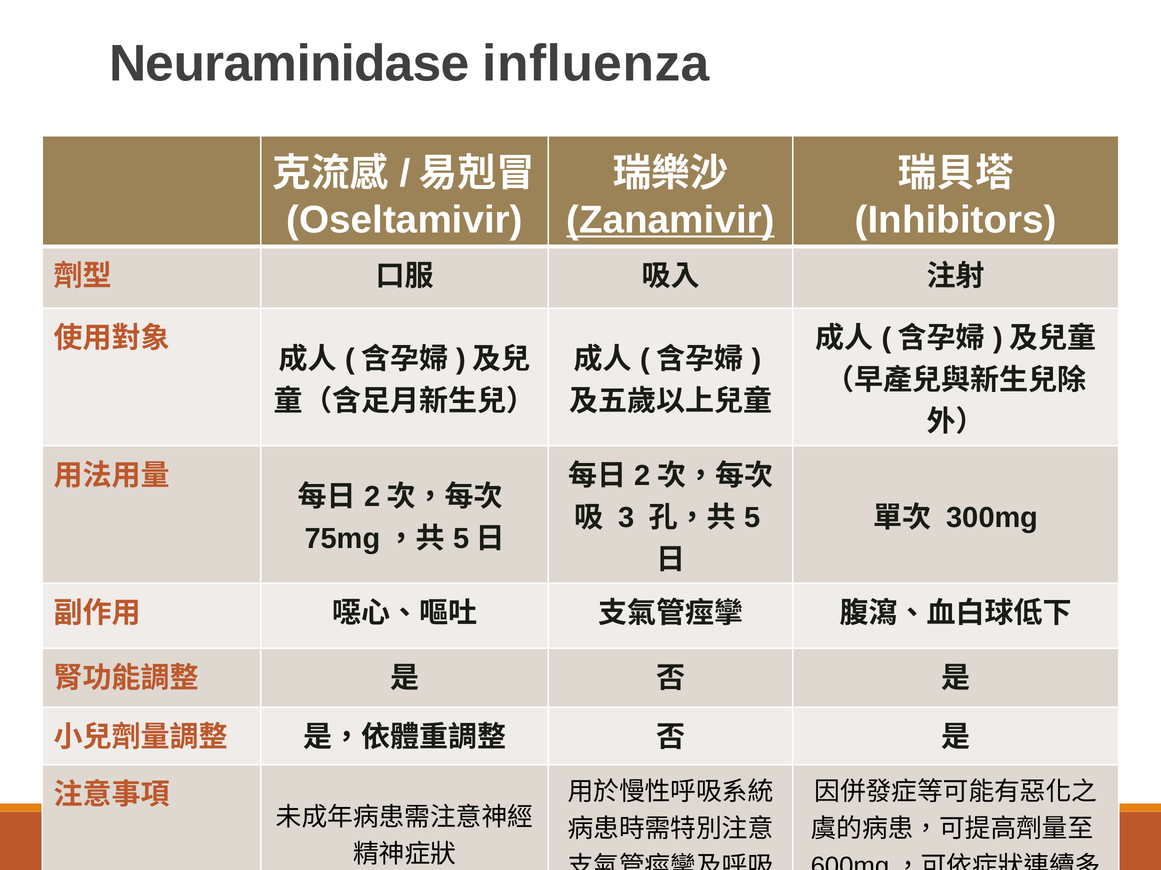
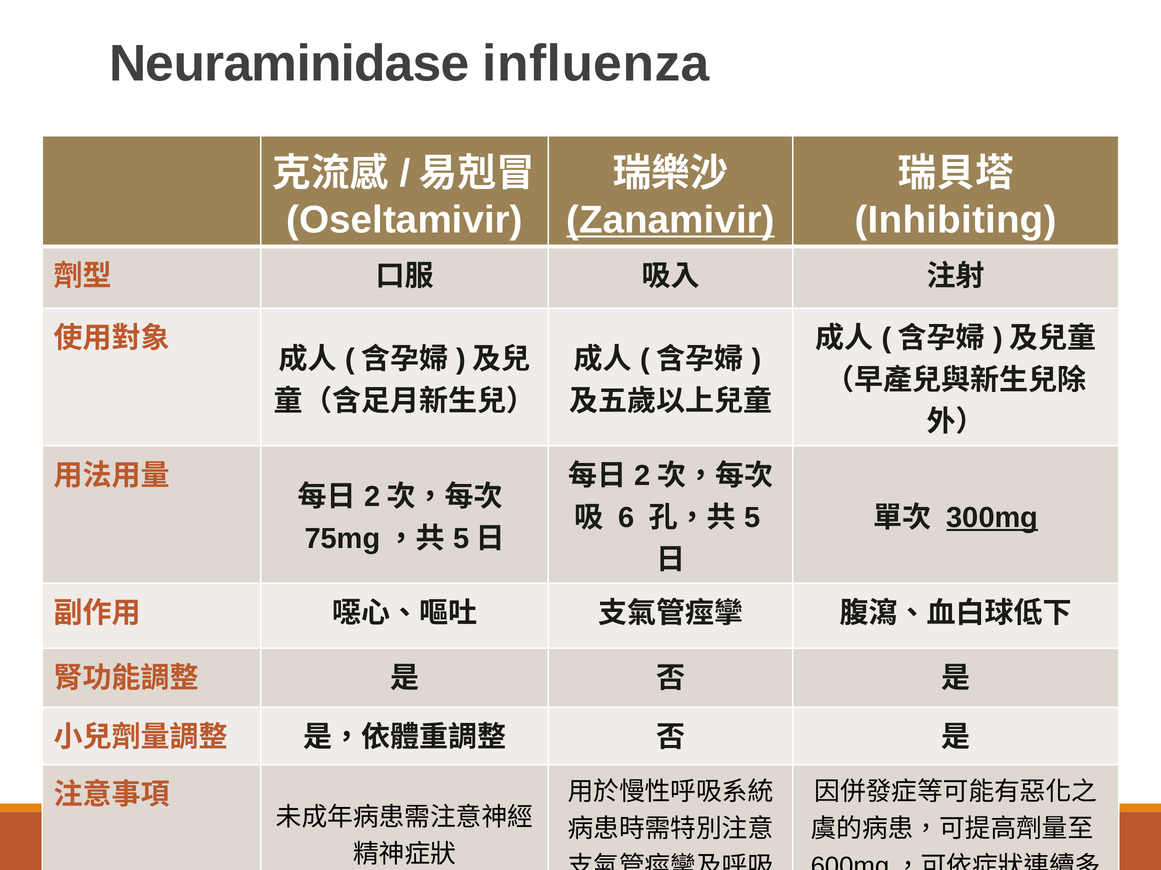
Inhibitors: Inhibitors -> Inhibiting
3: 3 -> 6
300mg underline: none -> present
